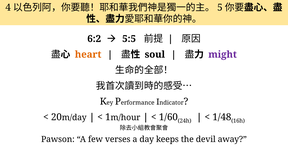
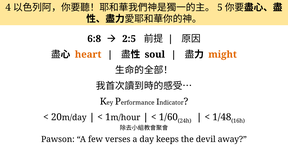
6:2: 6:2 -> 6:8
5:5: 5:5 -> 2:5
might colour: purple -> orange
